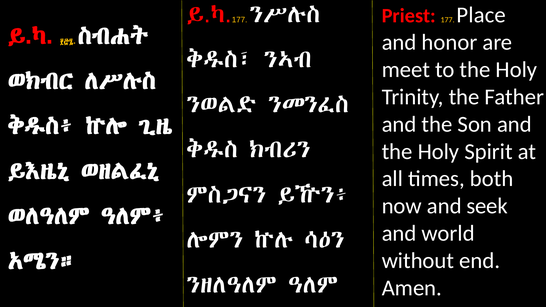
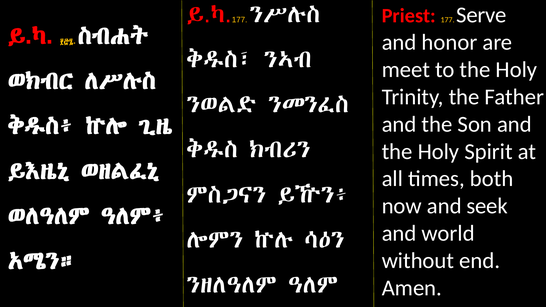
Place: Place -> Serve
